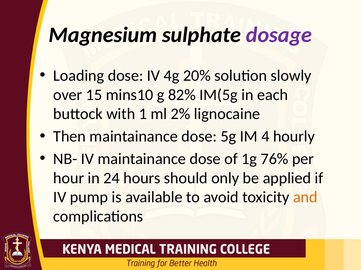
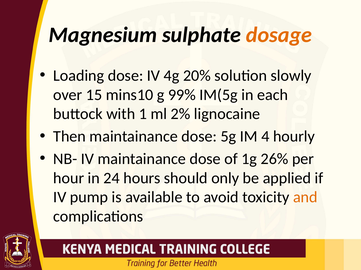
dosage colour: purple -> orange
82%: 82% -> 99%
76%: 76% -> 26%
